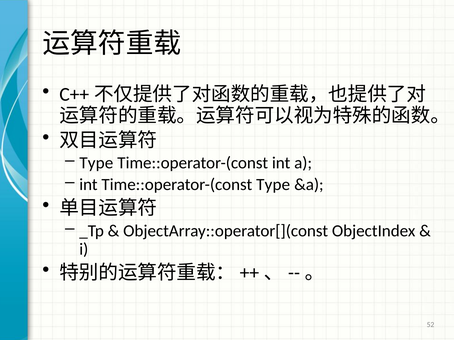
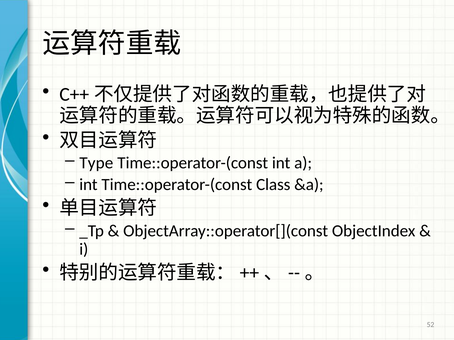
Time::operator-(const Type: Type -> Class
